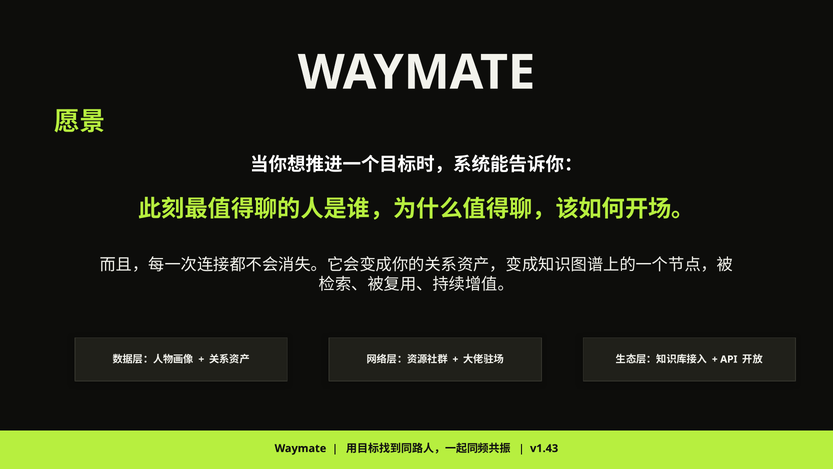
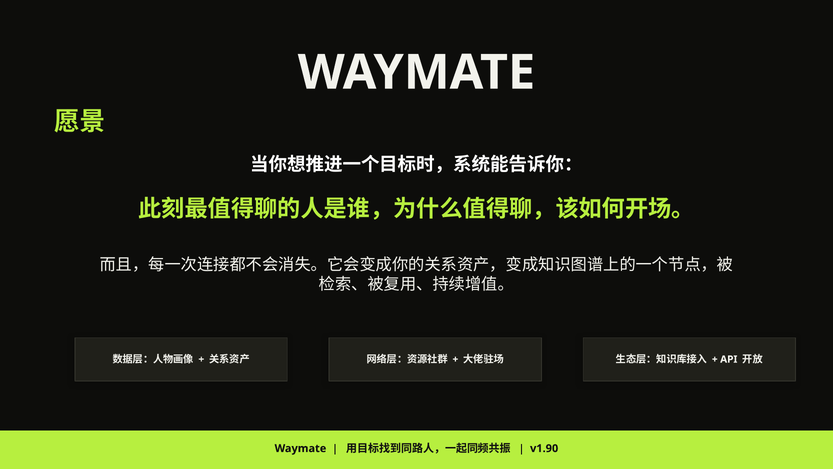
v1.43: v1.43 -> v1.90
